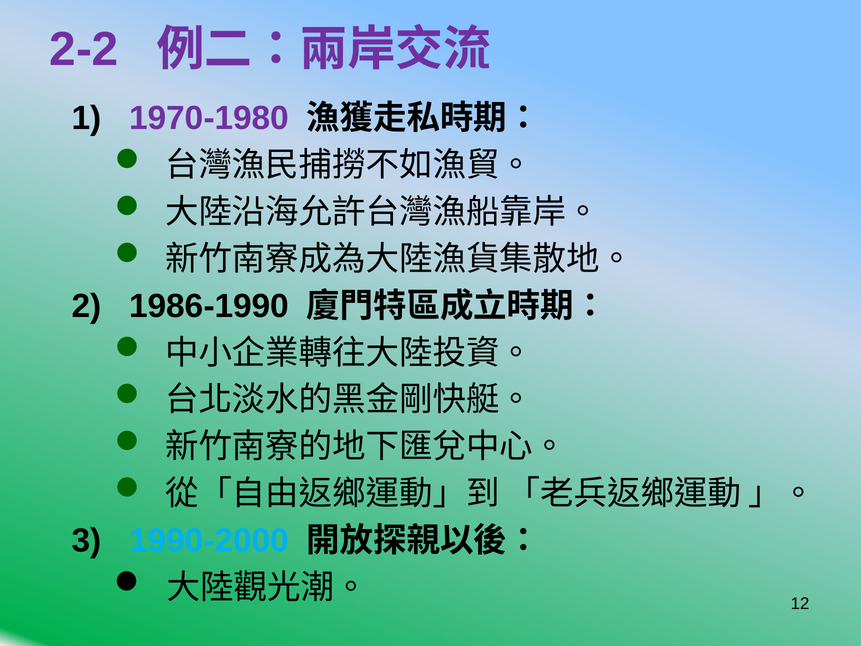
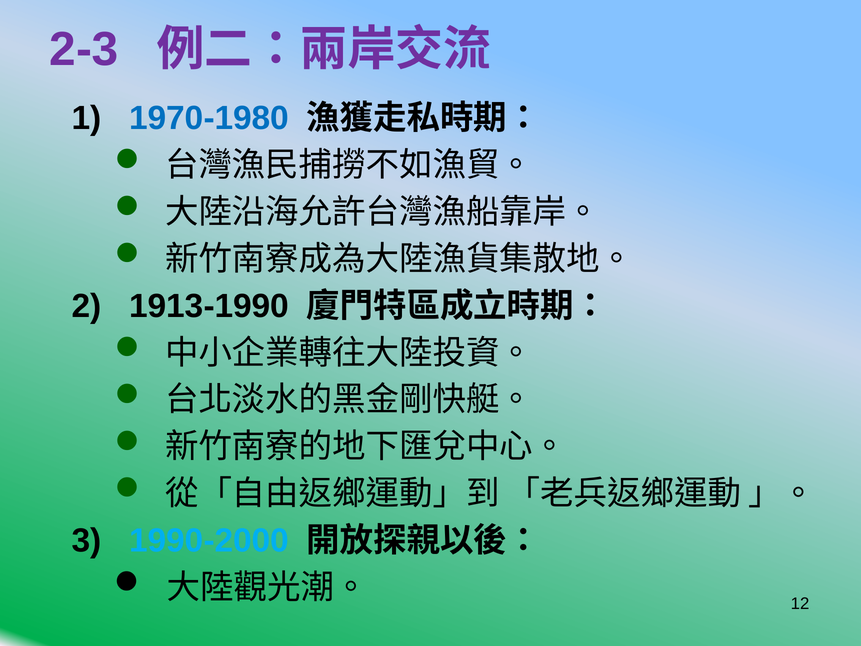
2-2: 2-2 -> 2-3
1970-1980 colour: purple -> blue
1986-1990: 1986-1990 -> 1913-1990
